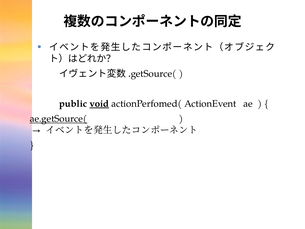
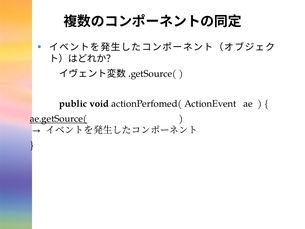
void underline: present -> none
